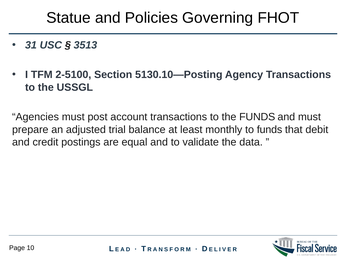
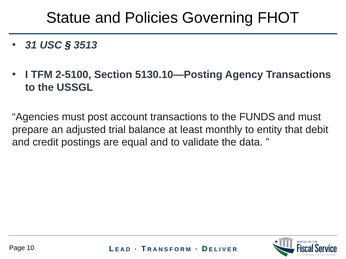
to funds: funds -> entity
